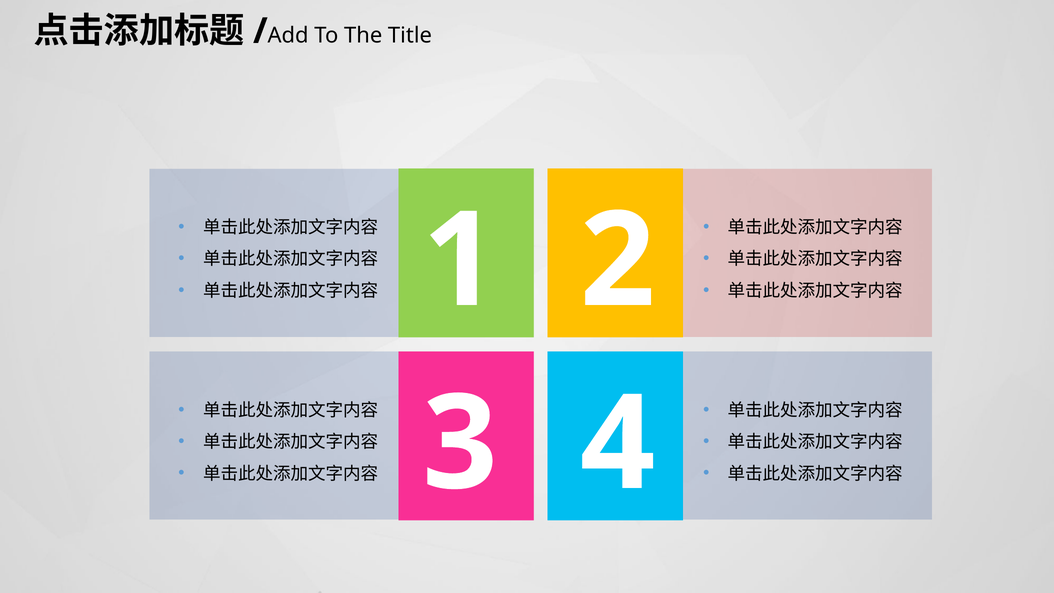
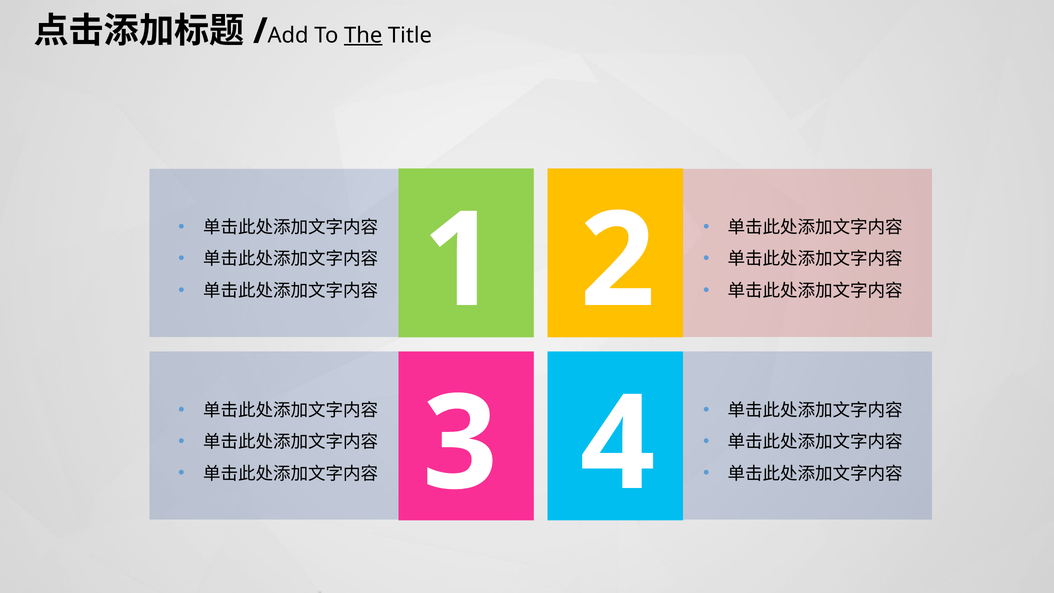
The underline: none -> present
